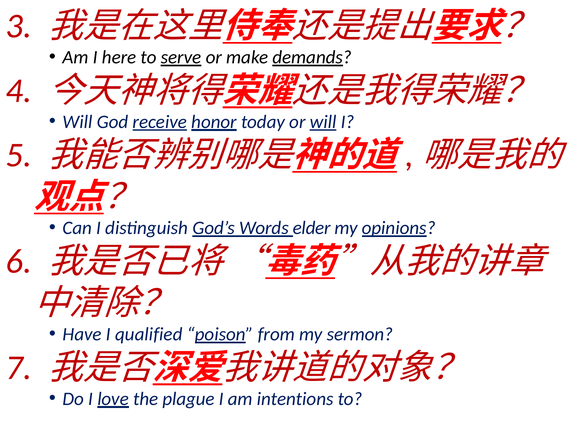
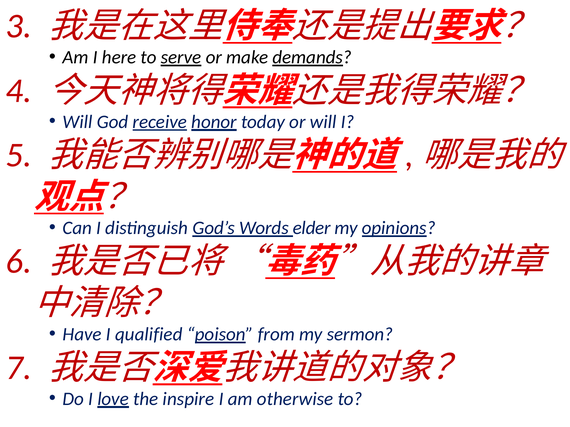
will at (323, 122) underline: present -> none
plague: plague -> inspire
intentions: intentions -> otherwise
